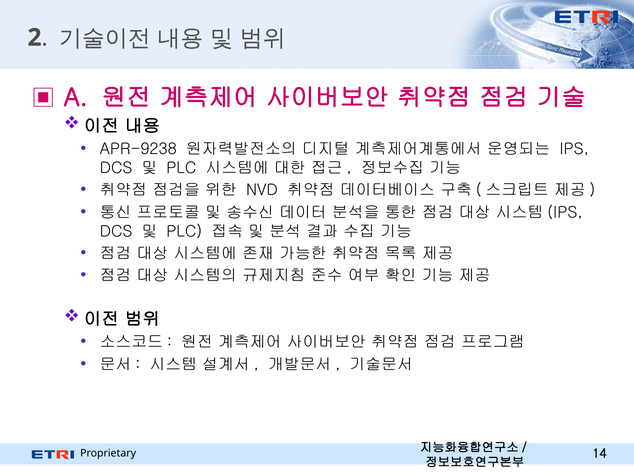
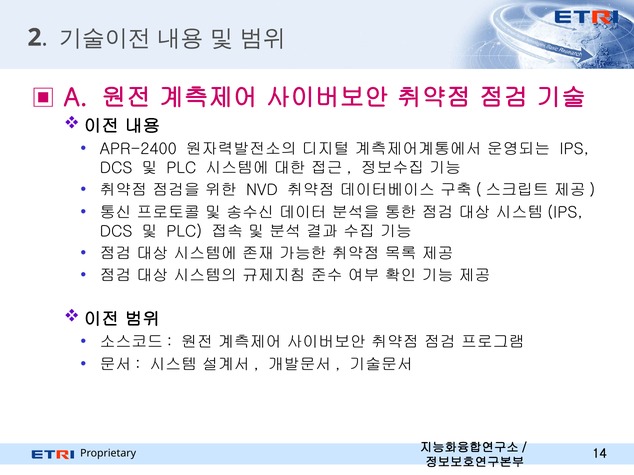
APR-9238: APR-9238 -> APR-2400
